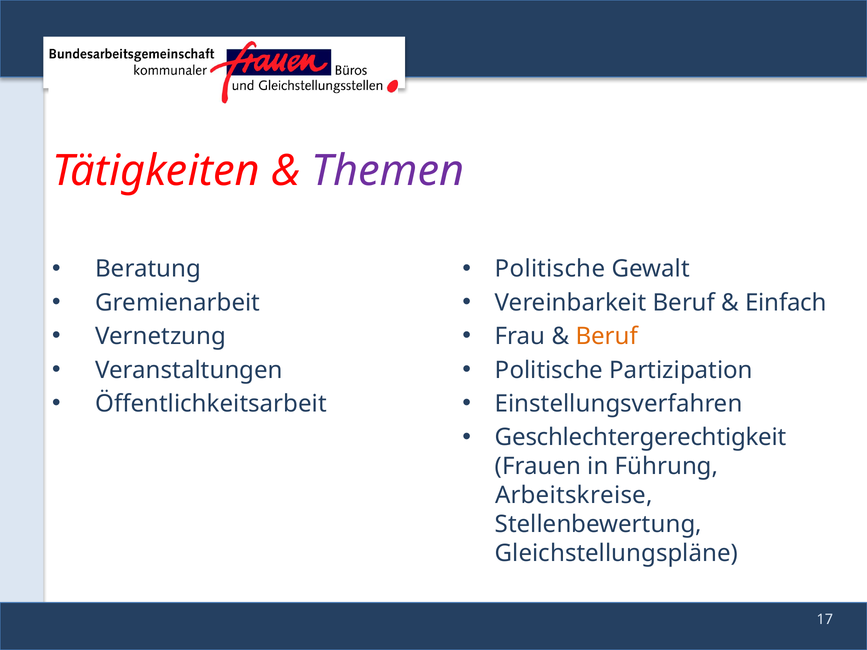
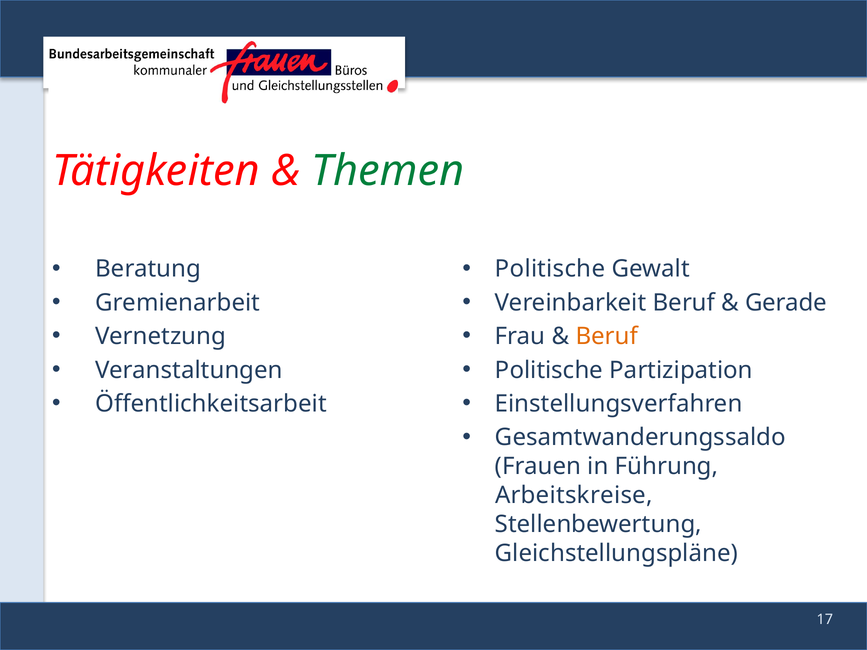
Themen colour: purple -> green
Einfach: Einfach -> Gerade
Geschlechtergerechtigkeit: Geschlechtergerechtigkeit -> Gesamtwanderungssaldo
